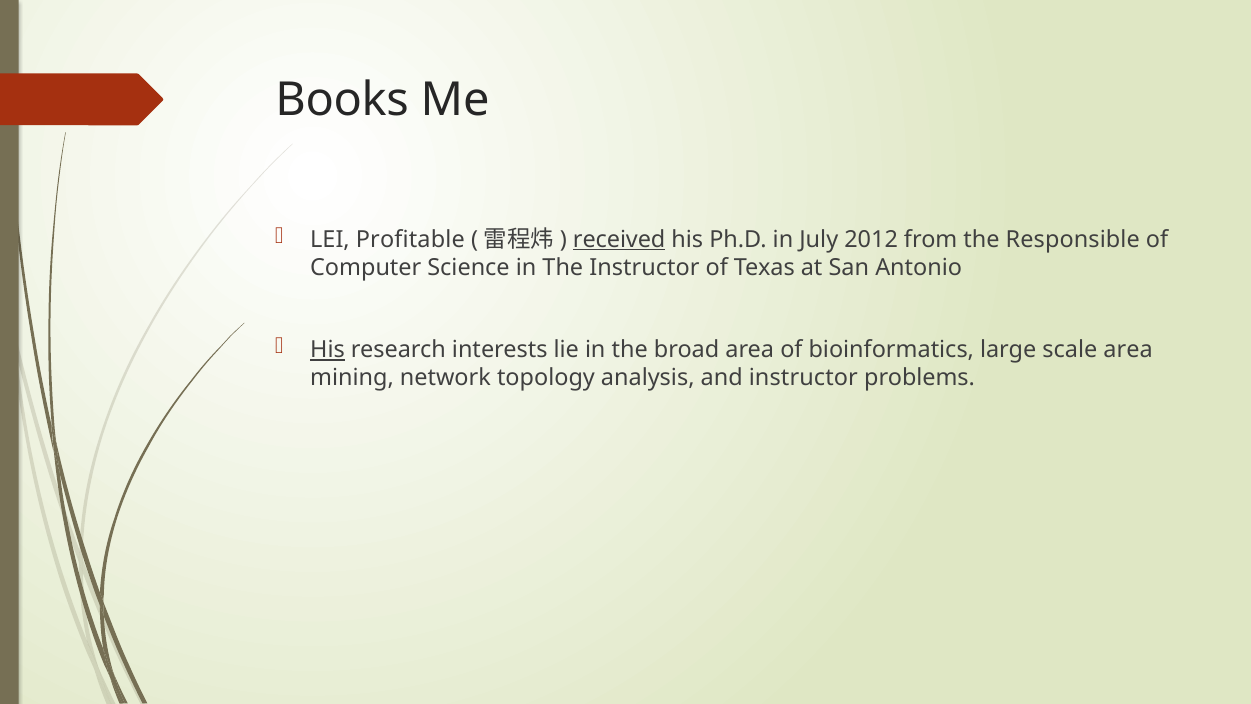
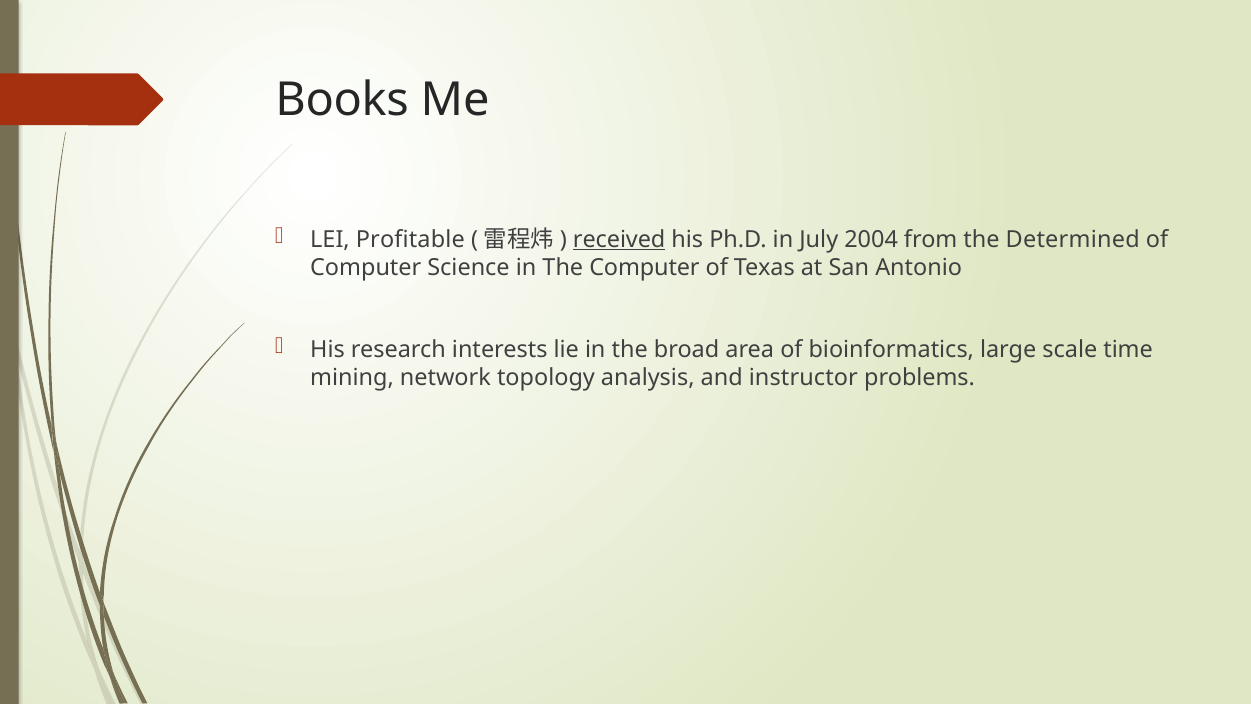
2012: 2012 -> 2004
Responsible: Responsible -> Determined
The Instructor: Instructor -> Computer
His at (328, 350) underline: present -> none
scale area: area -> time
